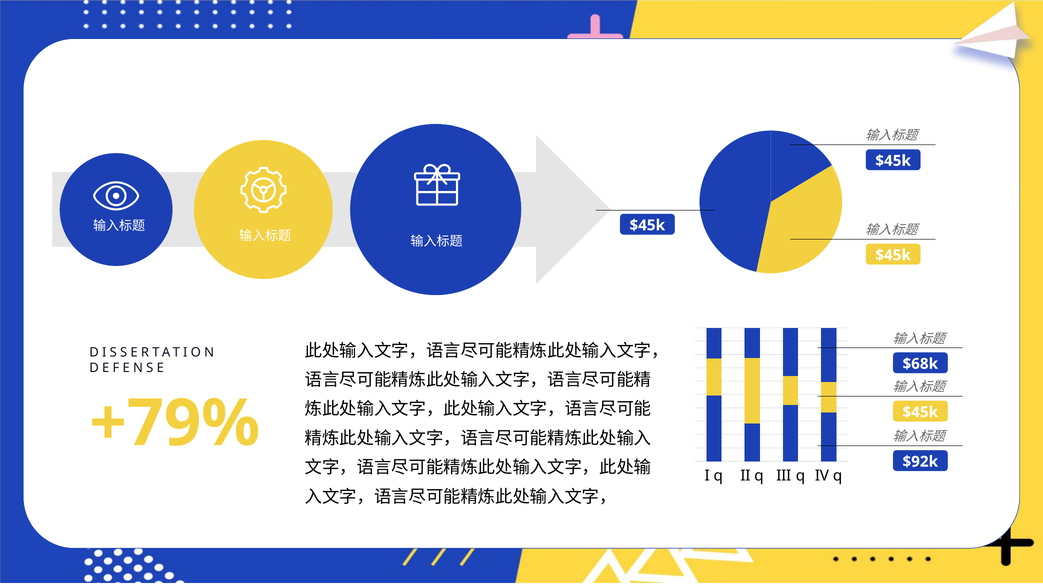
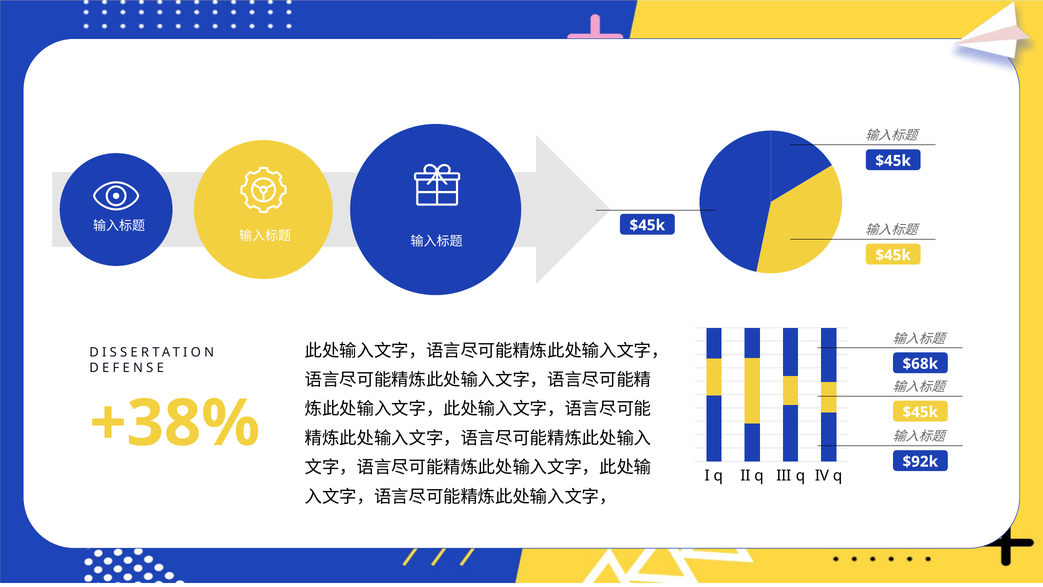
+79%: +79% -> +38%
